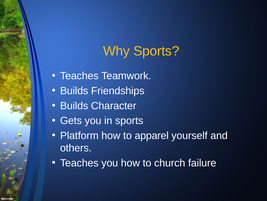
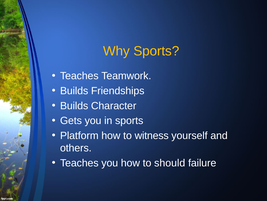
apparel: apparel -> witness
church: church -> should
